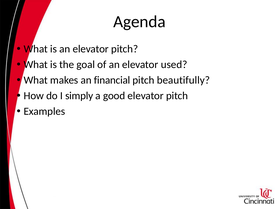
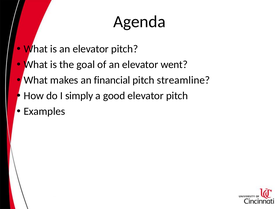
used: used -> went
beautifully: beautifully -> streamline
